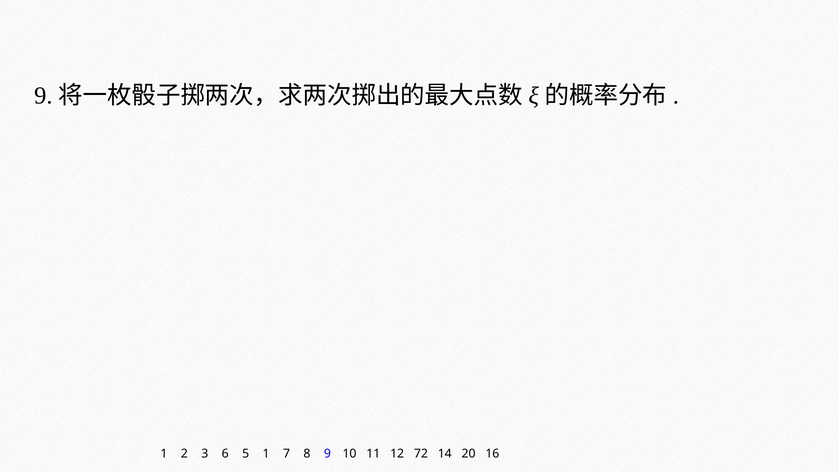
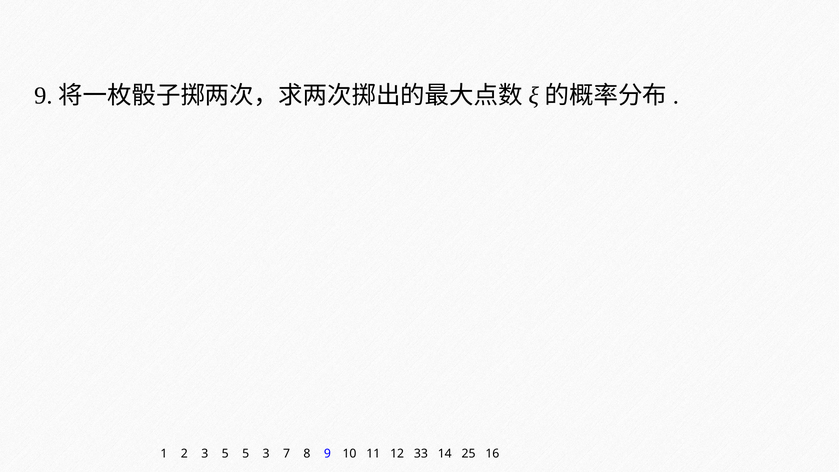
3 6: 6 -> 5
5 1: 1 -> 3
72: 72 -> 33
20: 20 -> 25
